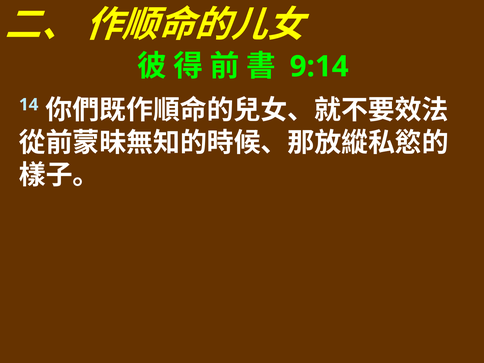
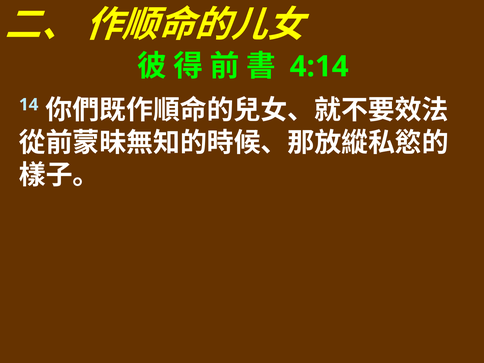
9:14: 9:14 -> 4:14
